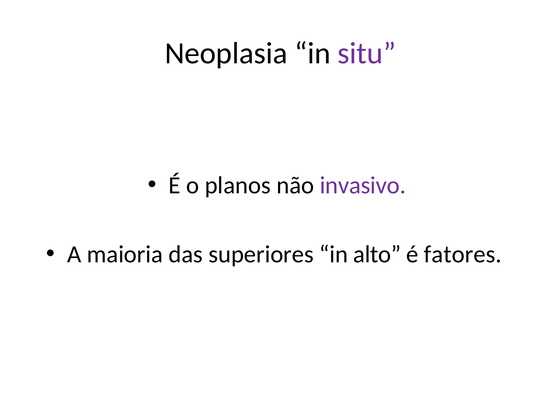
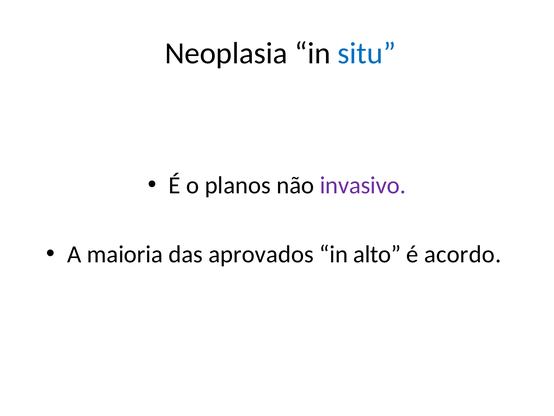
situ colour: purple -> blue
superiores: superiores -> aprovados
fatores: fatores -> acordo
